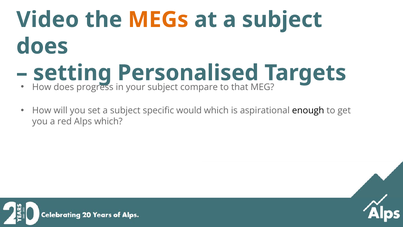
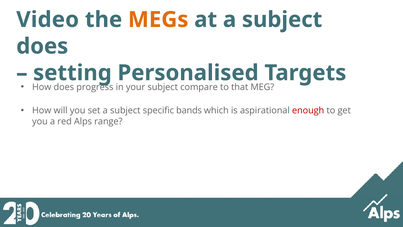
would: would -> bands
enough colour: black -> red
Alps which: which -> range
